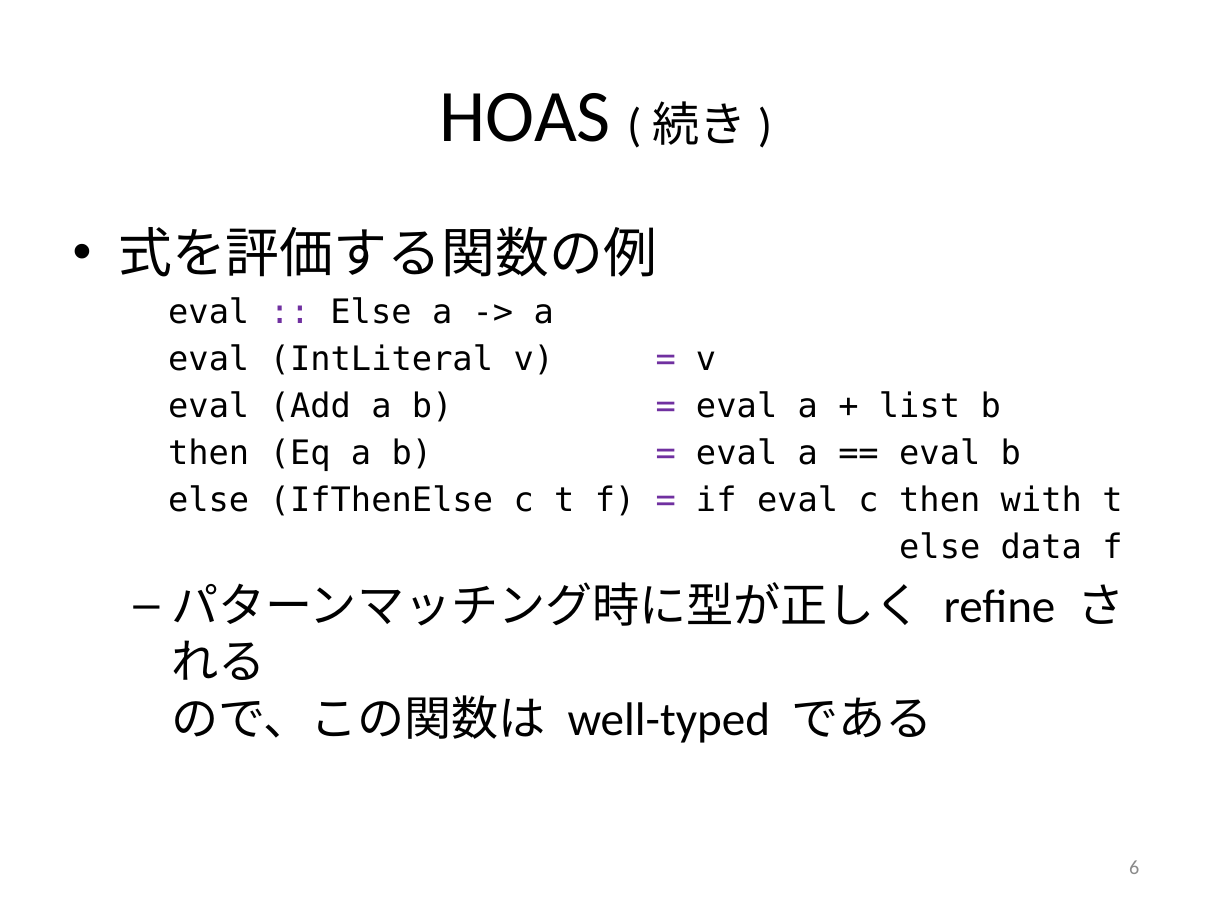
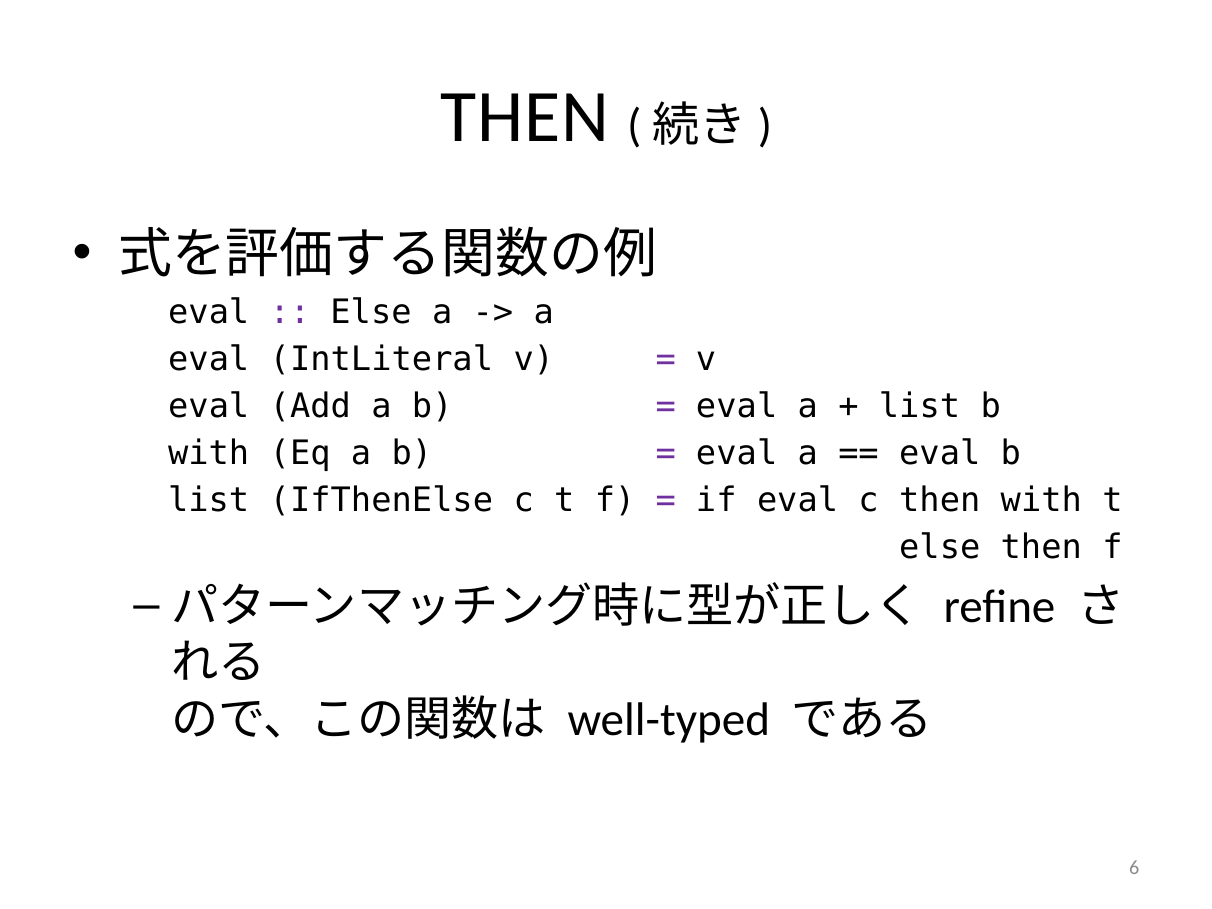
HOAS at (525, 117): HOAS -> THEN
then at (209, 454): then -> with
else at (209, 501): else -> list
else data: data -> then
